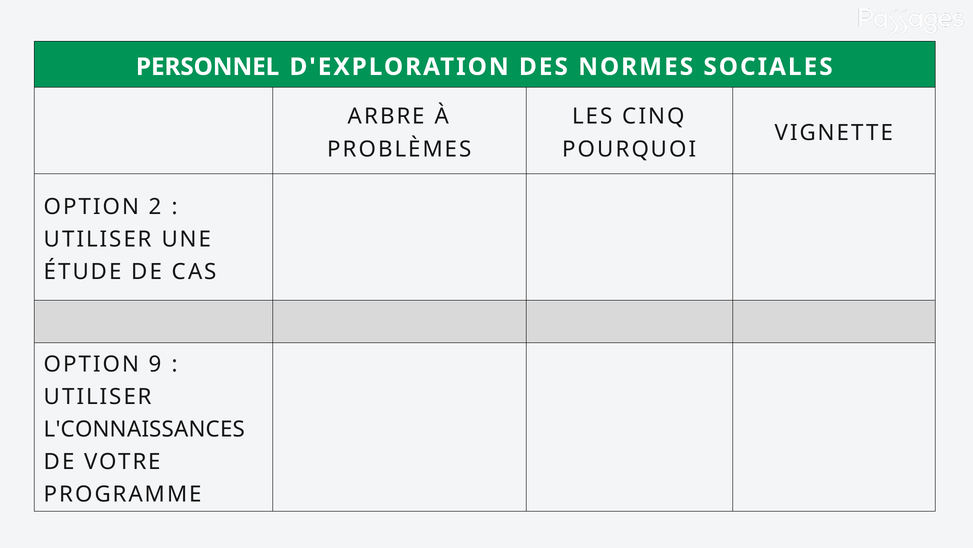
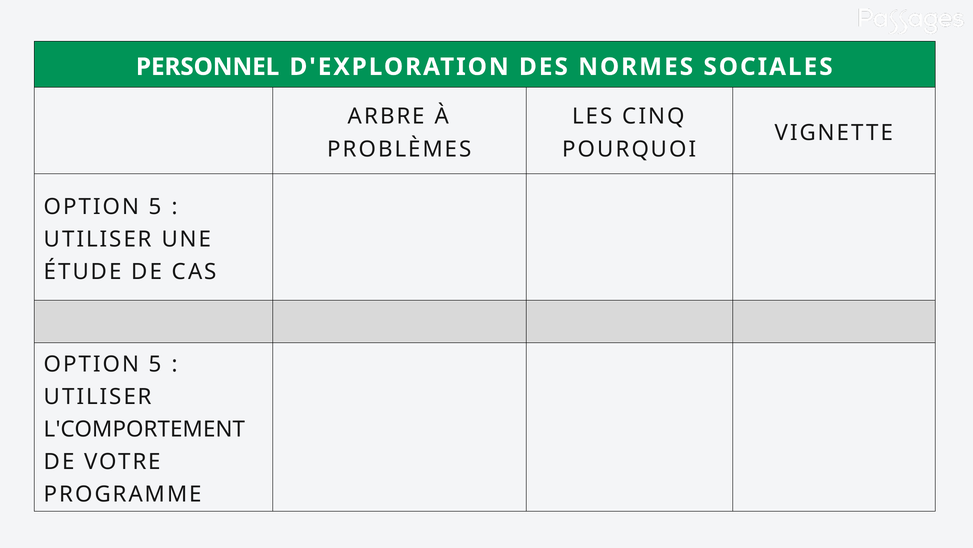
2 at (155, 207): 2 -> 5
9 at (155, 364): 9 -> 5
L'CONNAISSANCES: L'CONNAISSANCES -> L'COMPORTEMENT
